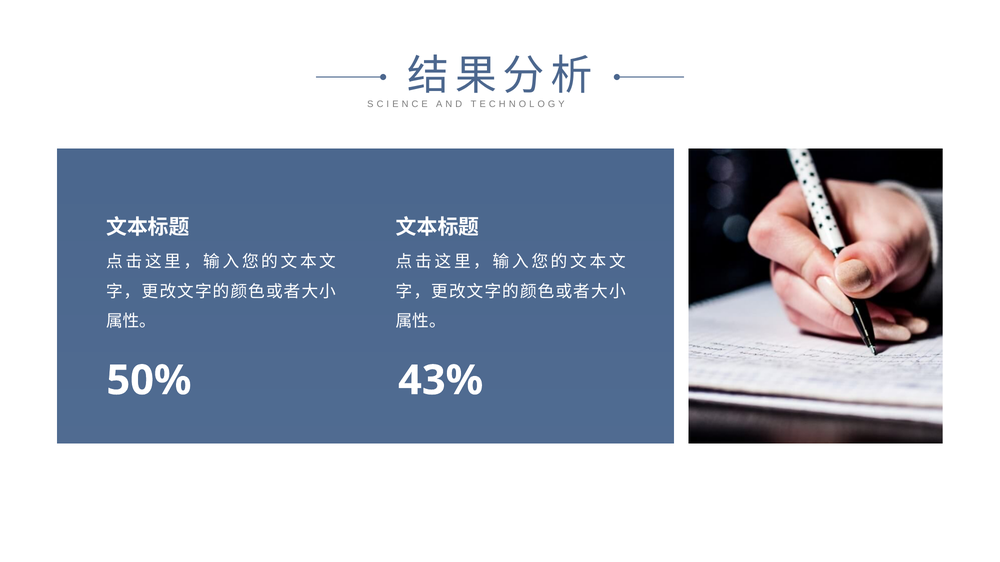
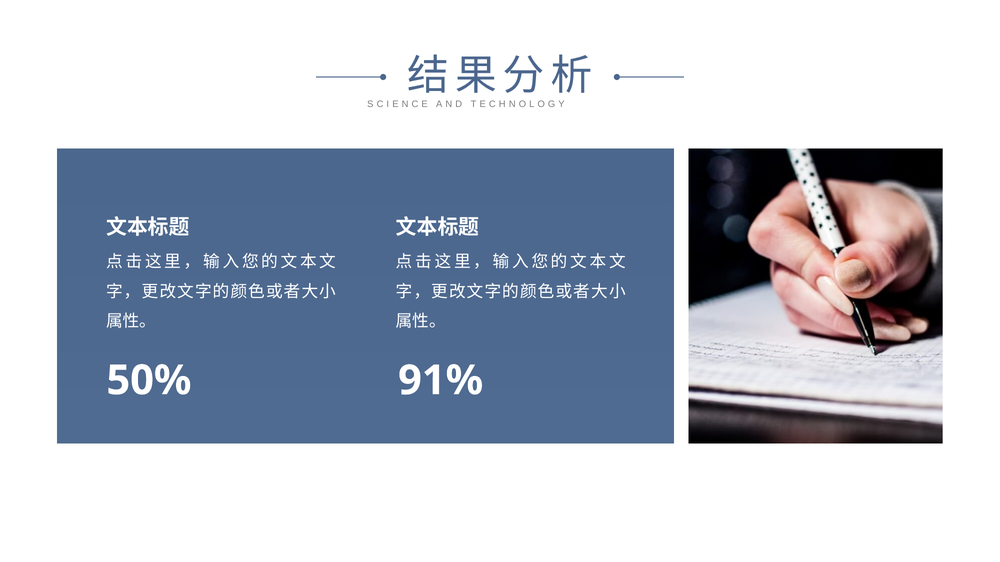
43%: 43% -> 91%
